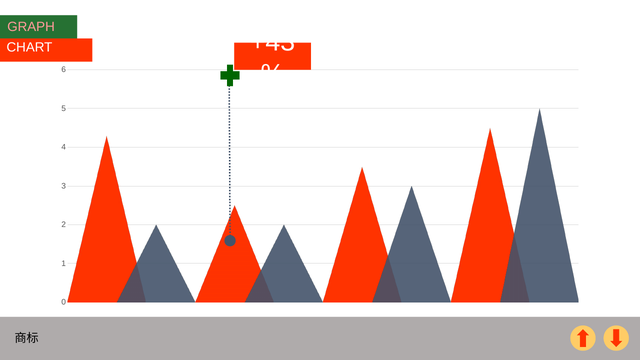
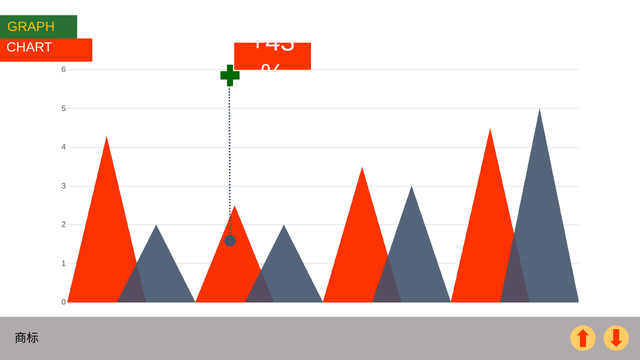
GRAPH colour: pink -> yellow
